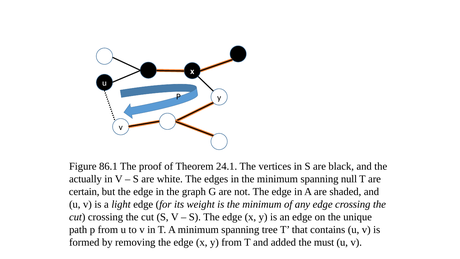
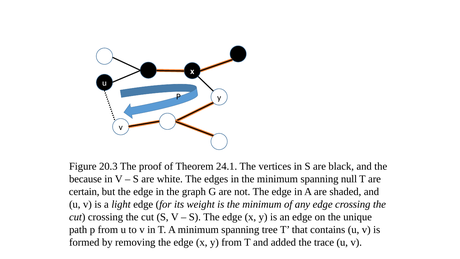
86.1: 86.1 -> 20.3
actually: actually -> because
must: must -> trace
